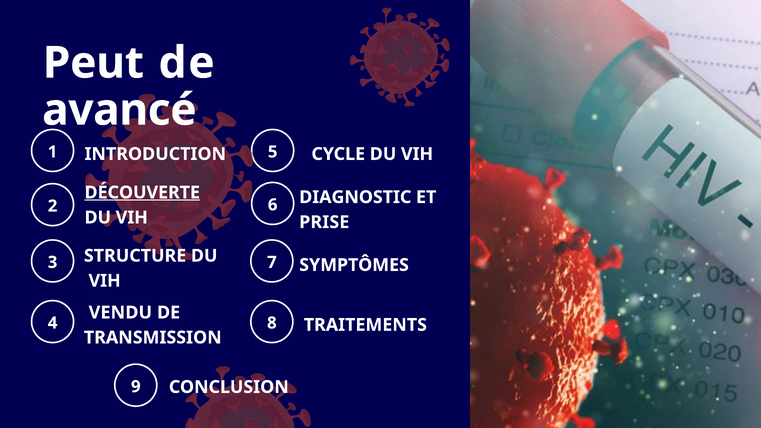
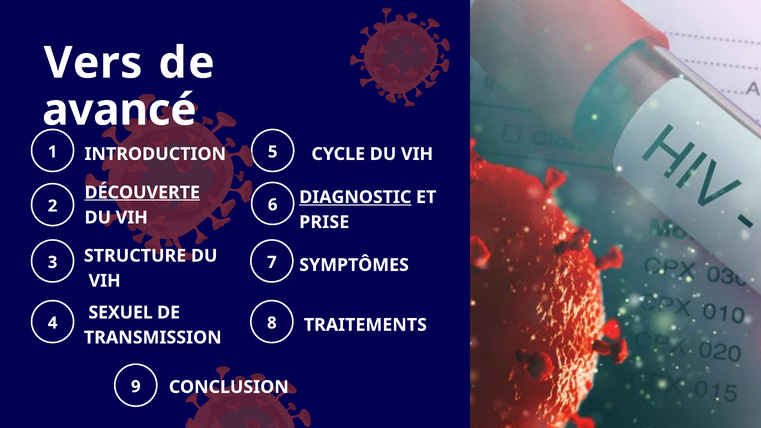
Peut: Peut -> Vers
DIAGNOSTIC underline: none -> present
VENDU: VENDU -> SEXUEL
